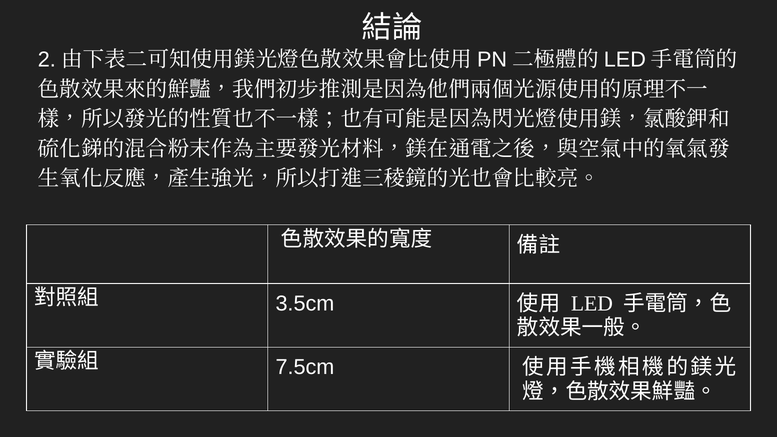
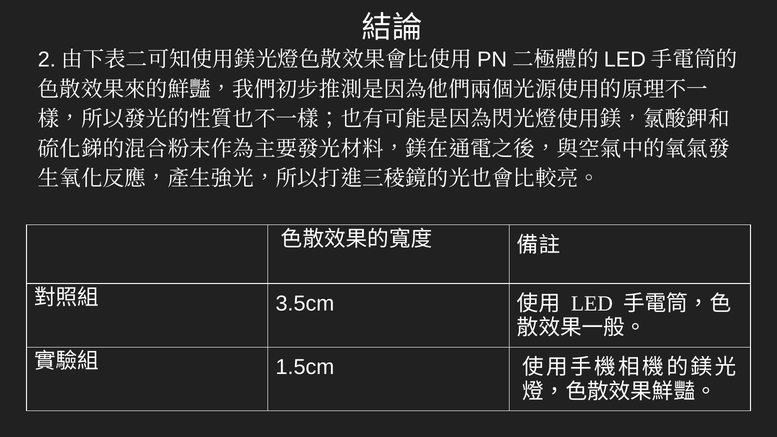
7.5cm: 7.5cm -> 1.5cm
